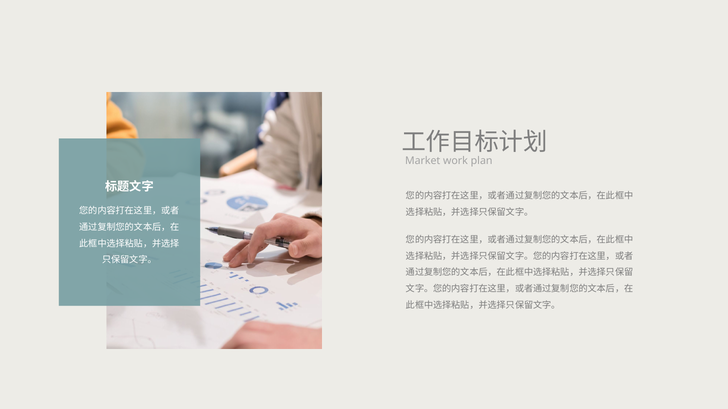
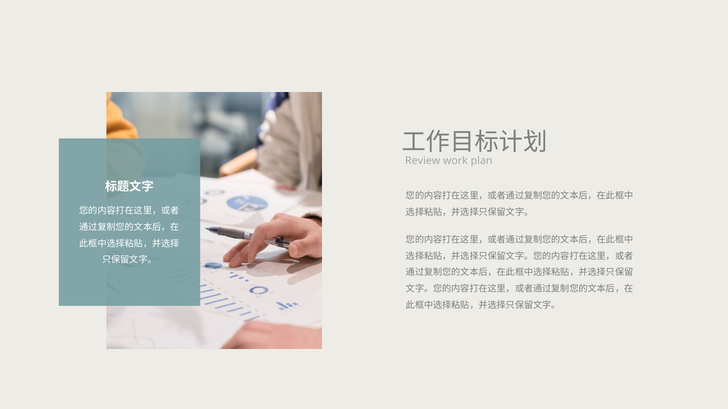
Market: Market -> Review
